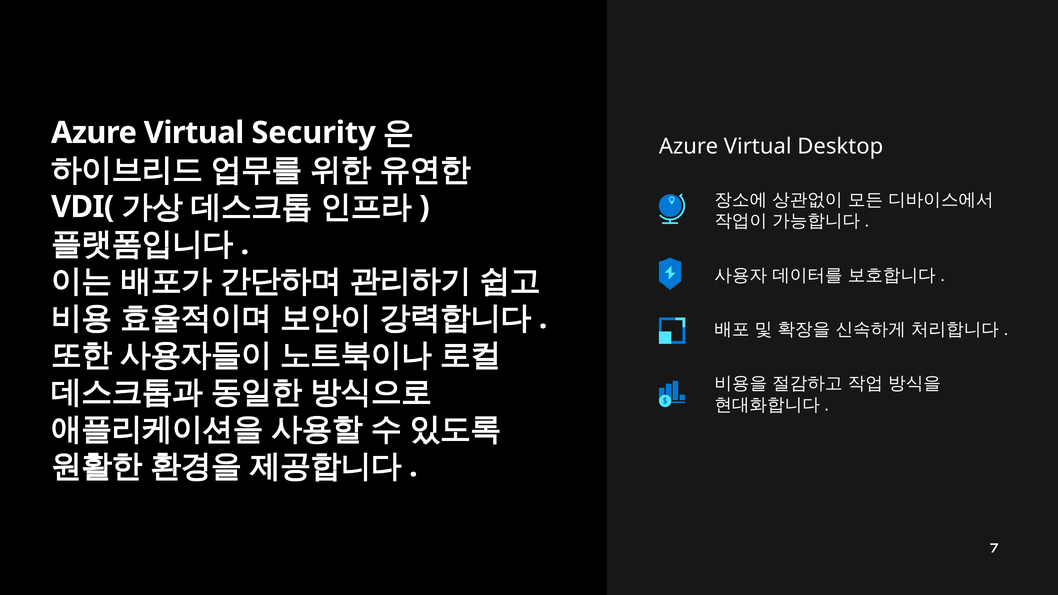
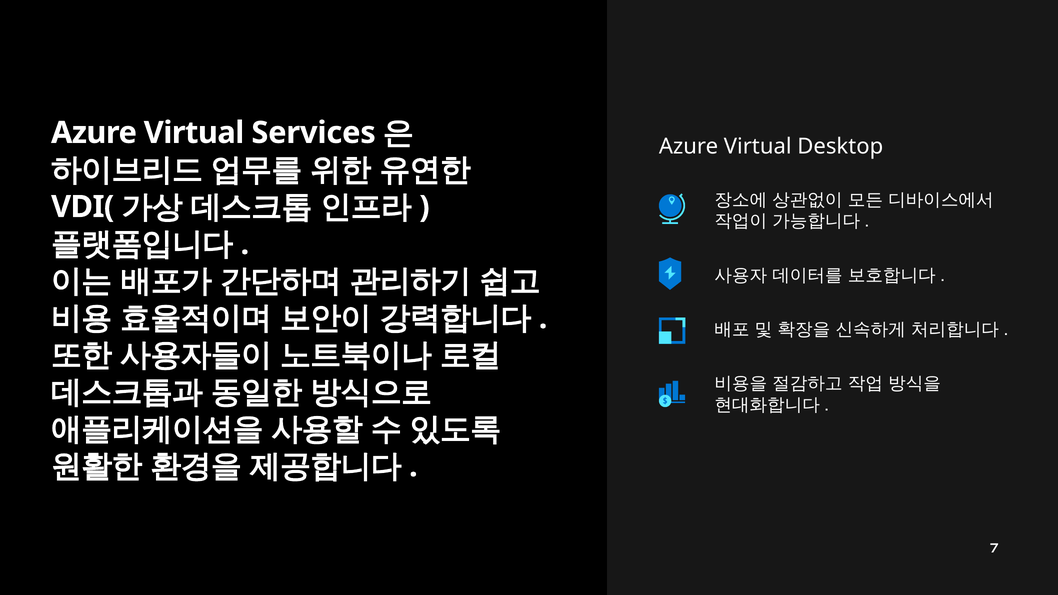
Security: Security -> Services
